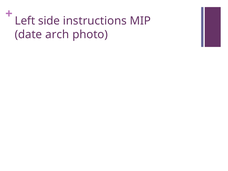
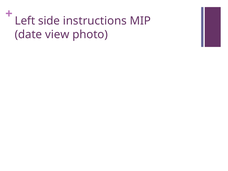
arch: arch -> view
